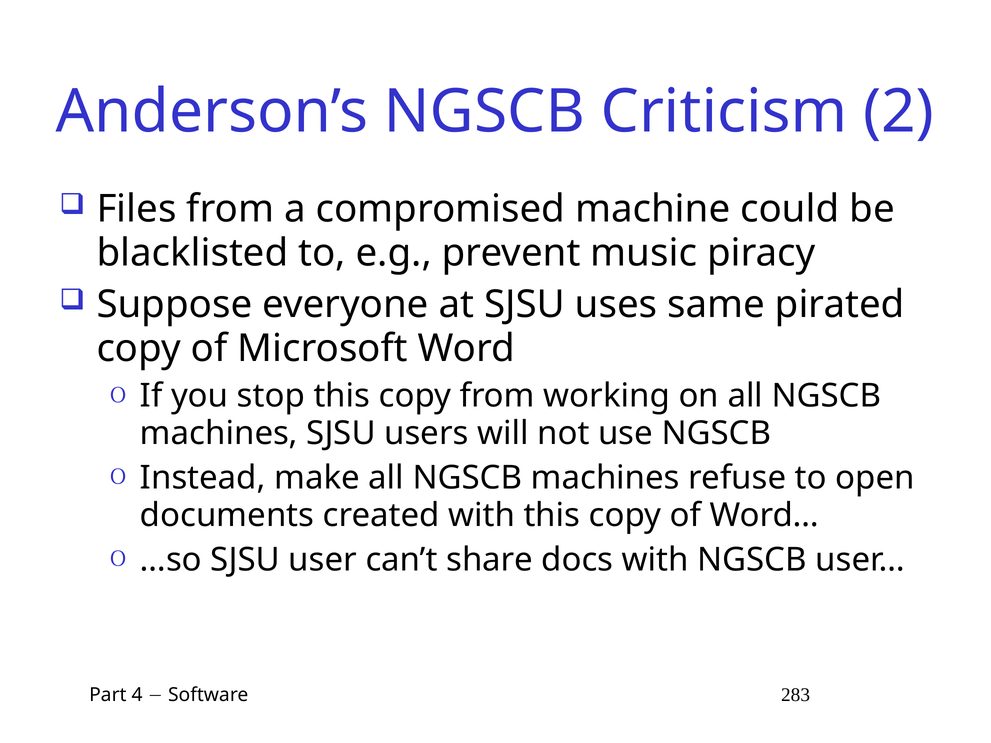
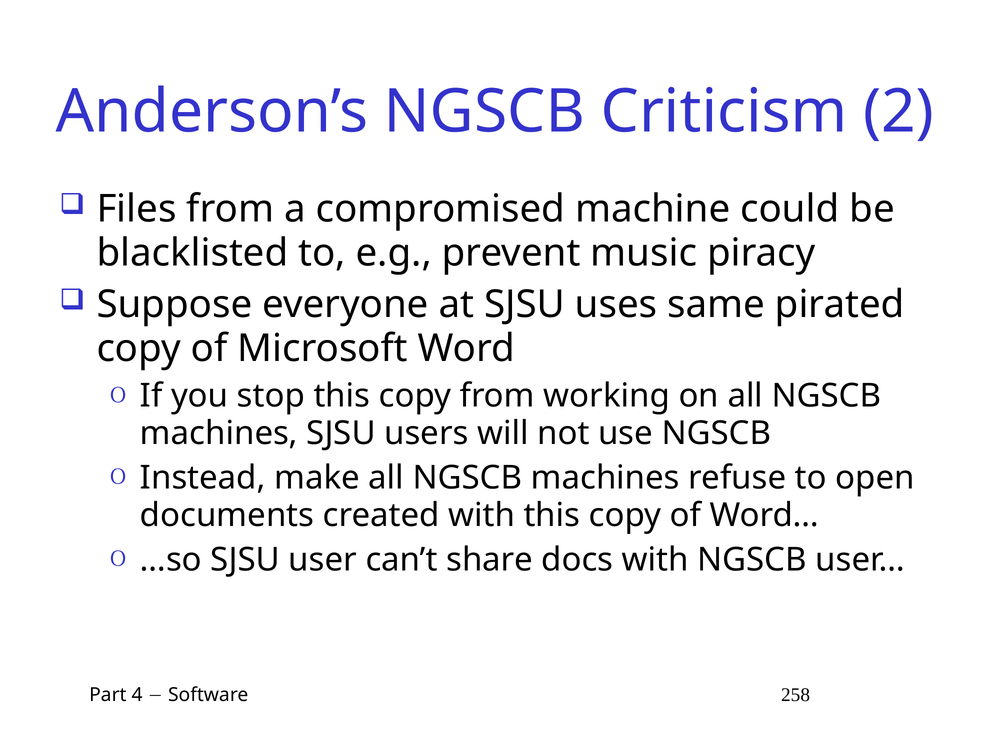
283: 283 -> 258
